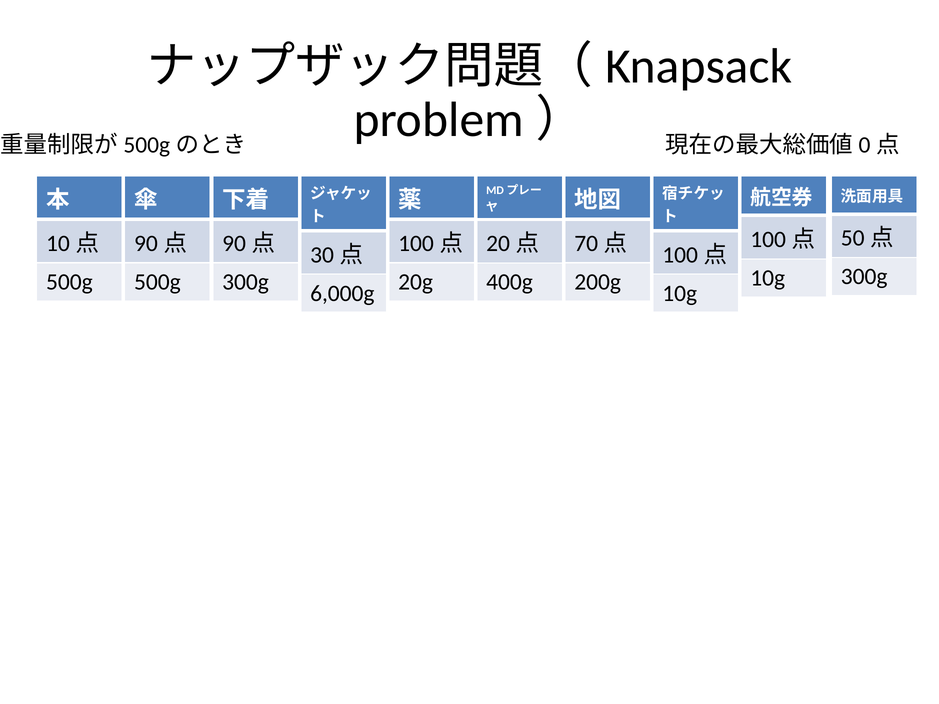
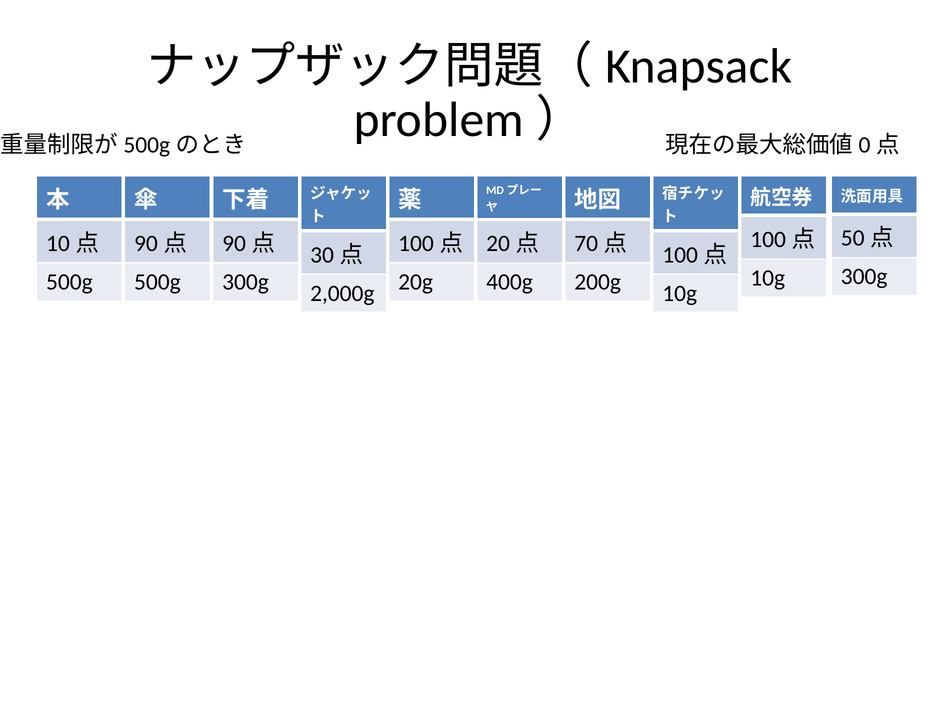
6,000g: 6,000g -> 2,000g
